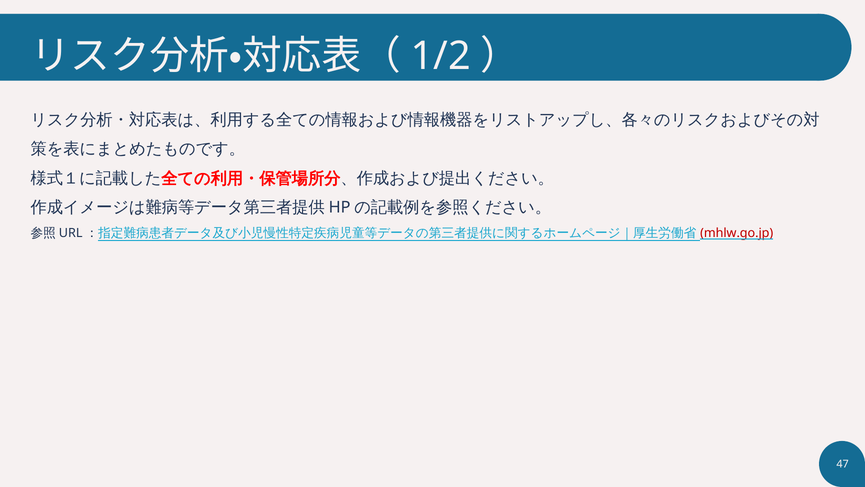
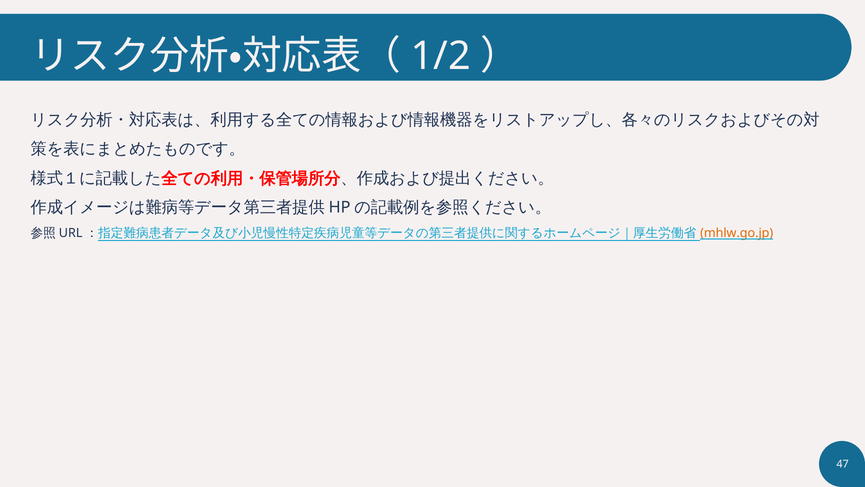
mhlw.go.jp colour: red -> orange
